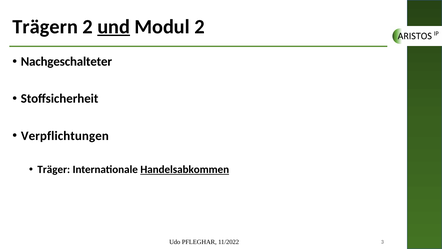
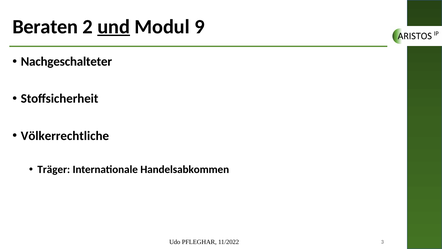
Trägern: Trägern -> Beraten
Modul 2: 2 -> 9
Verpflichtungen: Verpflichtungen -> Völkerrechtliche
Handelsabkommen underline: present -> none
